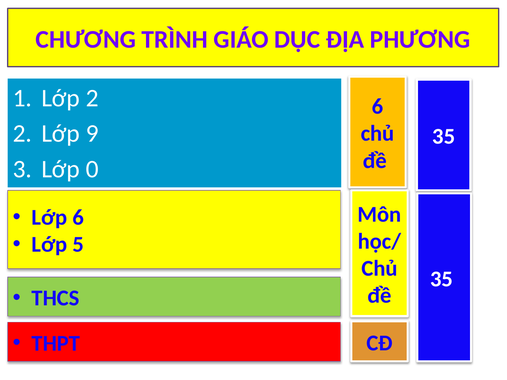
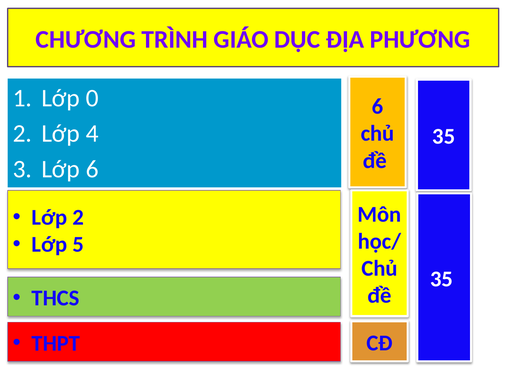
Lớp 2: 2 -> 0
9: 9 -> 4
Lớp 0: 0 -> 6
Lớp 6: 6 -> 2
